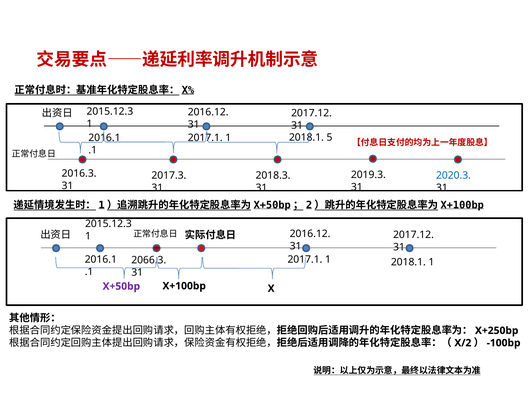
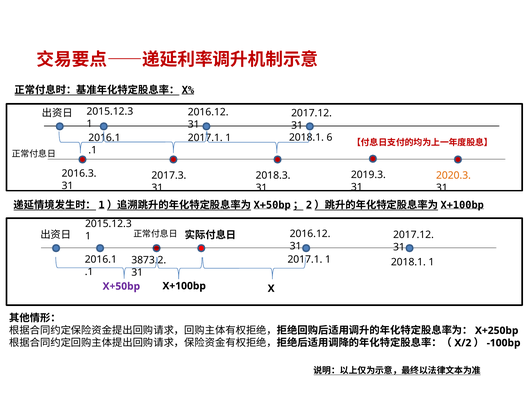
5: 5 -> 6
2020.3 colour: blue -> orange
2066.3: 2066.3 -> 3873.2
